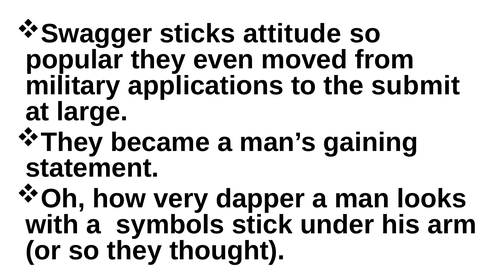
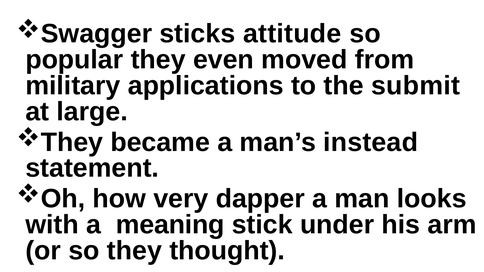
gaining: gaining -> instead
symbols: symbols -> meaning
